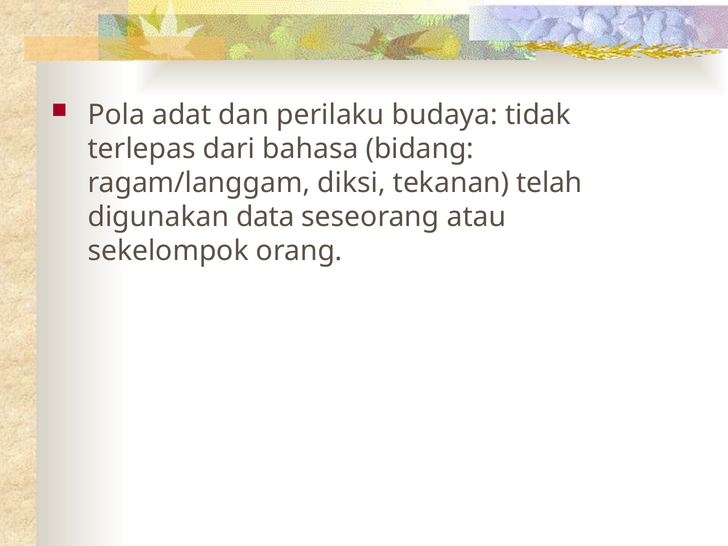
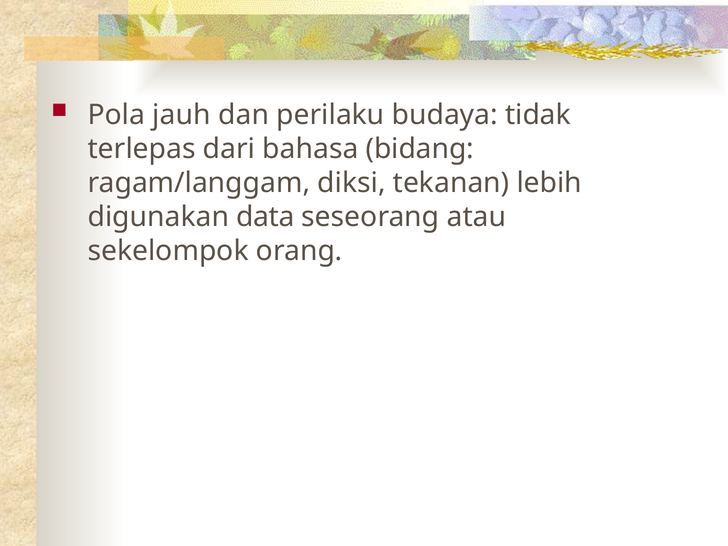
adat: adat -> jauh
telah: telah -> lebih
